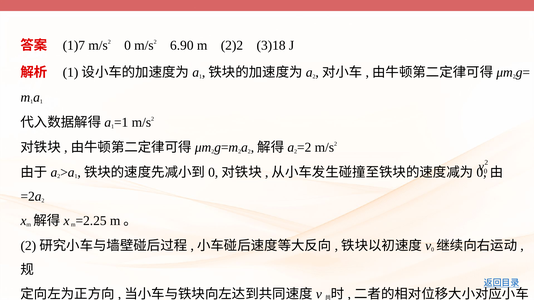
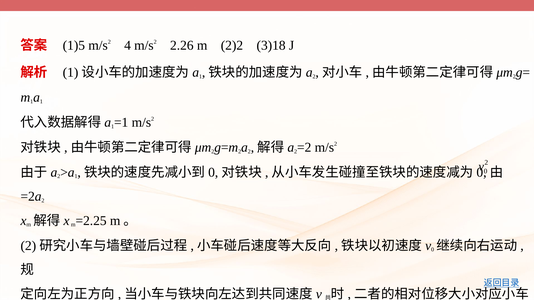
1)7: 1)7 -> 1)5
m/s2 0: 0 -> 4
6.90: 6.90 -> 2.26
